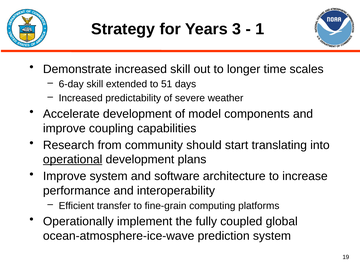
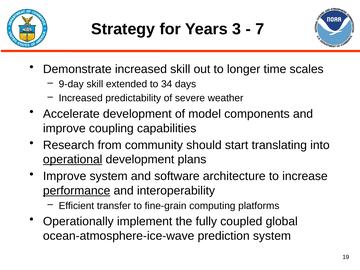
1: 1 -> 7
6-day: 6-day -> 9-day
51: 51 -> 34
performance underline: none -> present
